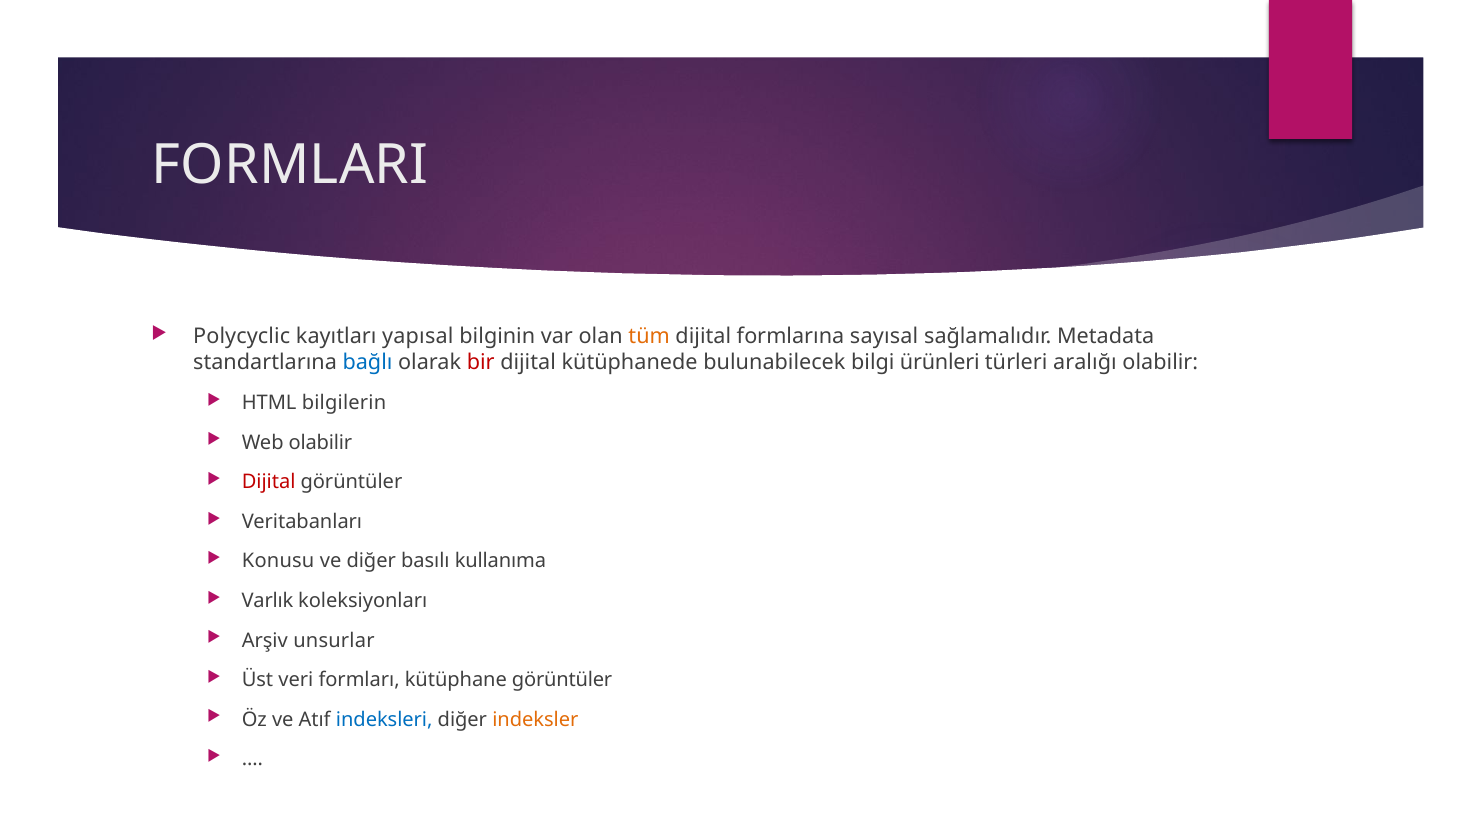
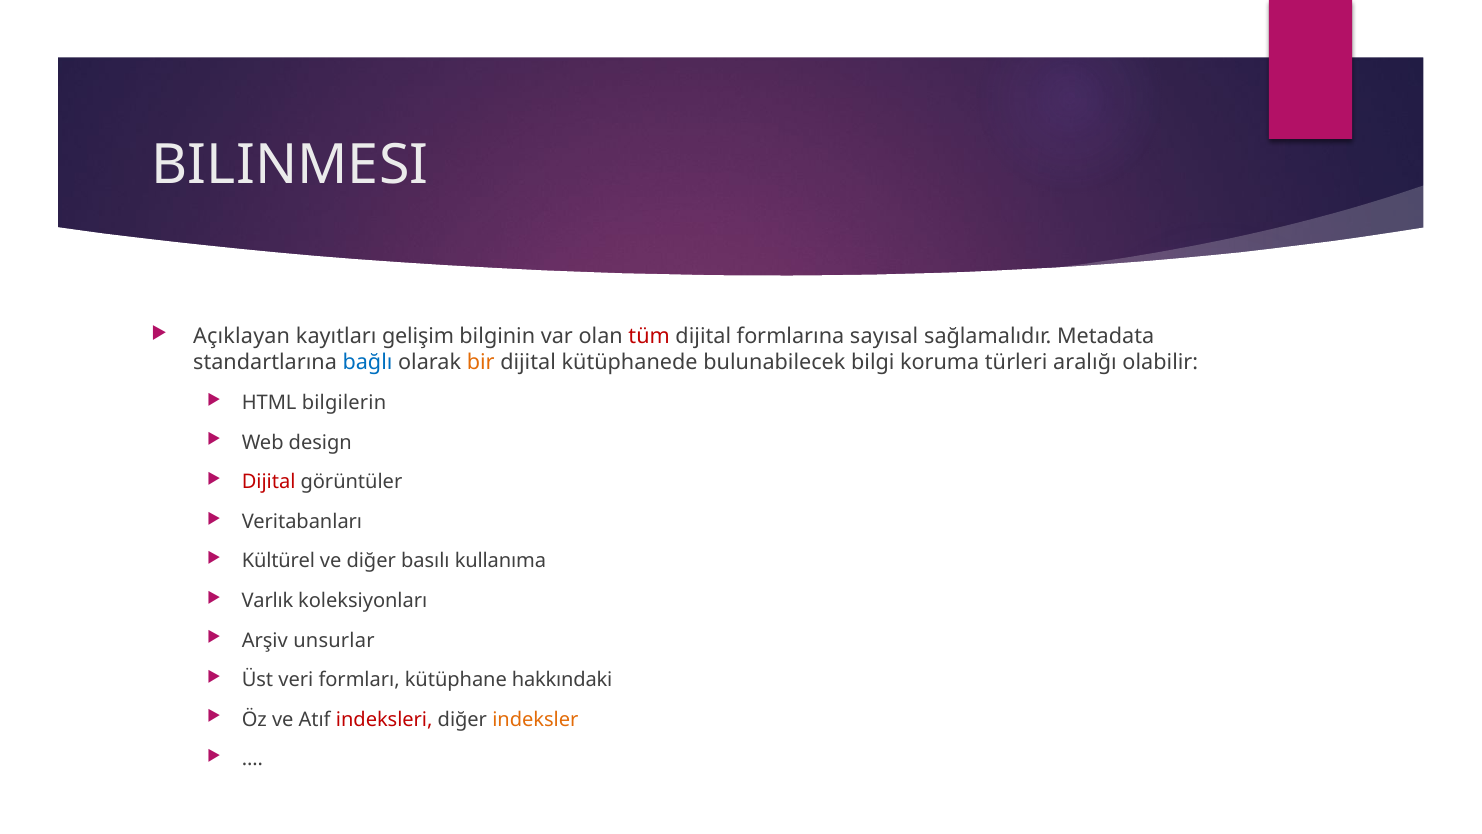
FORMLARI: FORMLARI -> BILINMESI
Polycyclic: Polycyclic -> Açıklayan
yapısal: yapısal -> gelişim
tüm colour: orange -> red
bir colour: red -> orange
ürünleri: ürünleri -> koruma
Web olabilir: olabilir -> design
Konusu: Konusu -> Kültürel
kütüphane görüntüler: görüntüler -> hakkındaki
indeksleri colour: blue -> red
